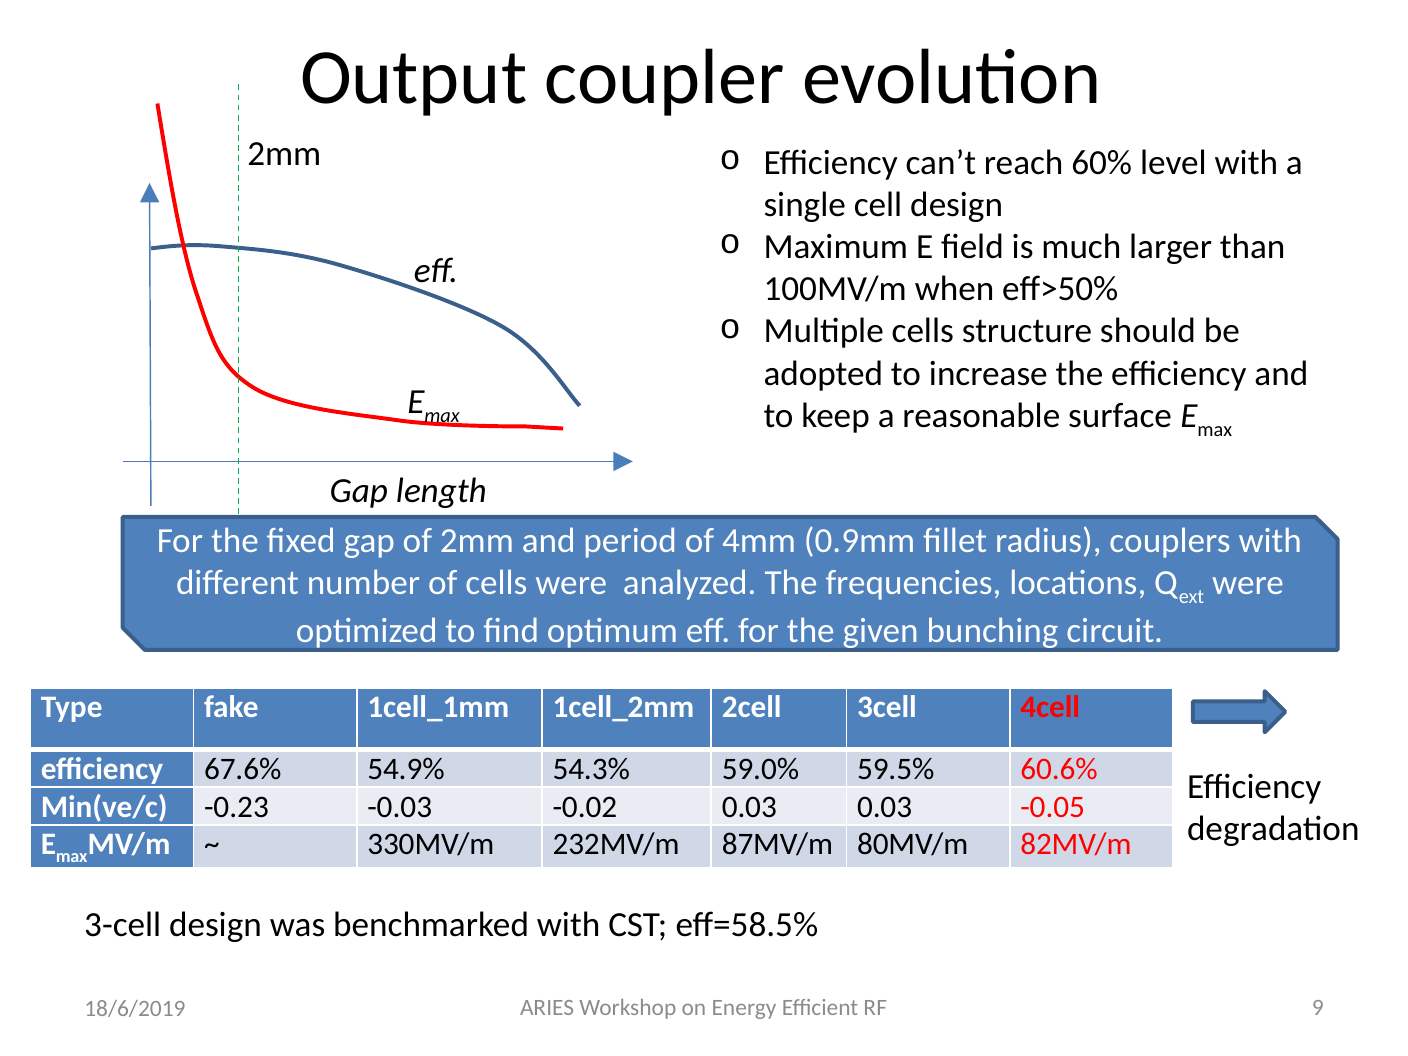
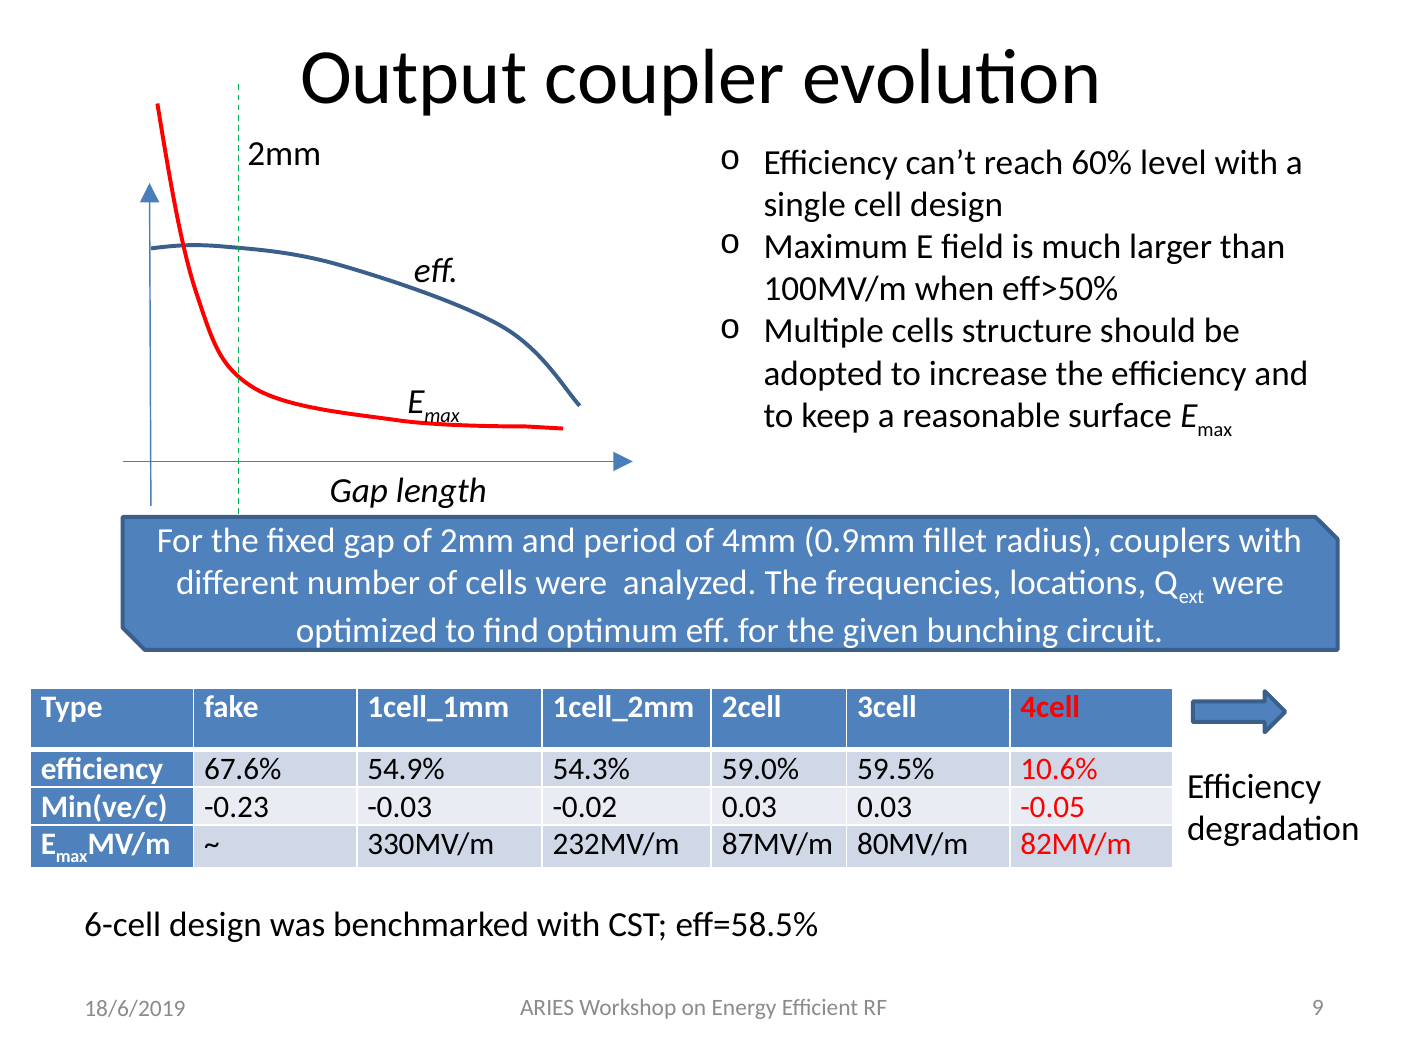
60.6%: 60.6% -> 10.6%
3-cell: 3-cell -> 6-cell
